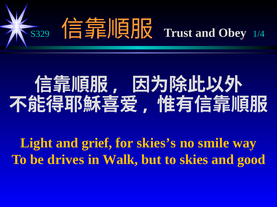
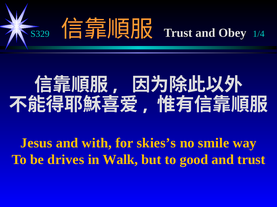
Light: Light -> Jesus
grief: grief -> with
skies: skies -> good
and good: good -> trust
